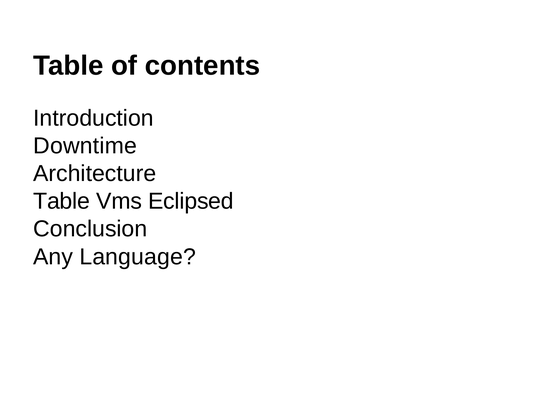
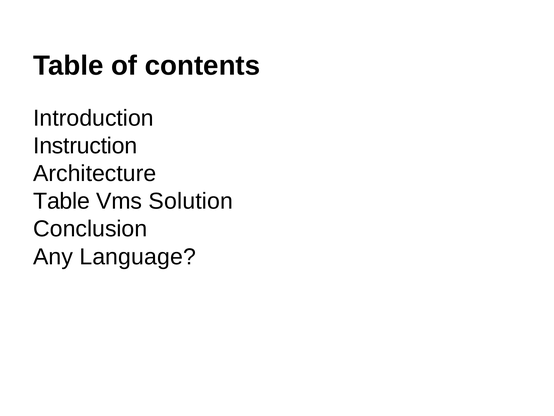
Downtime: Downtime -> Instruction
Eclipsed: Eclipsed -> Solution
